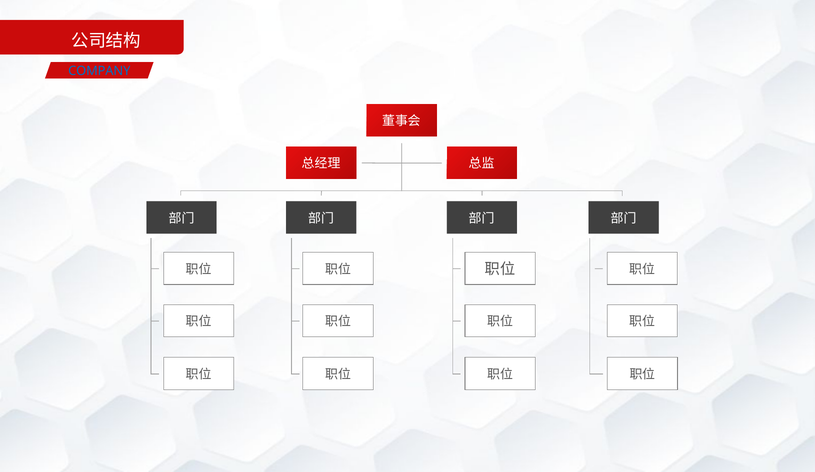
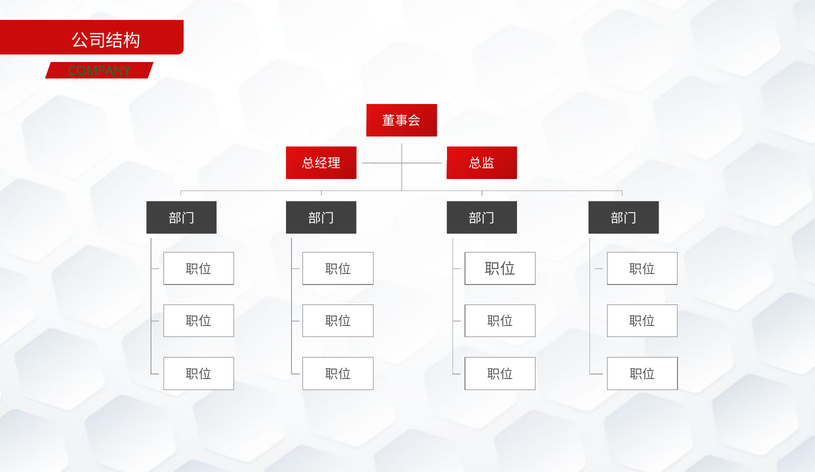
COMPANY colour: blue -> green
